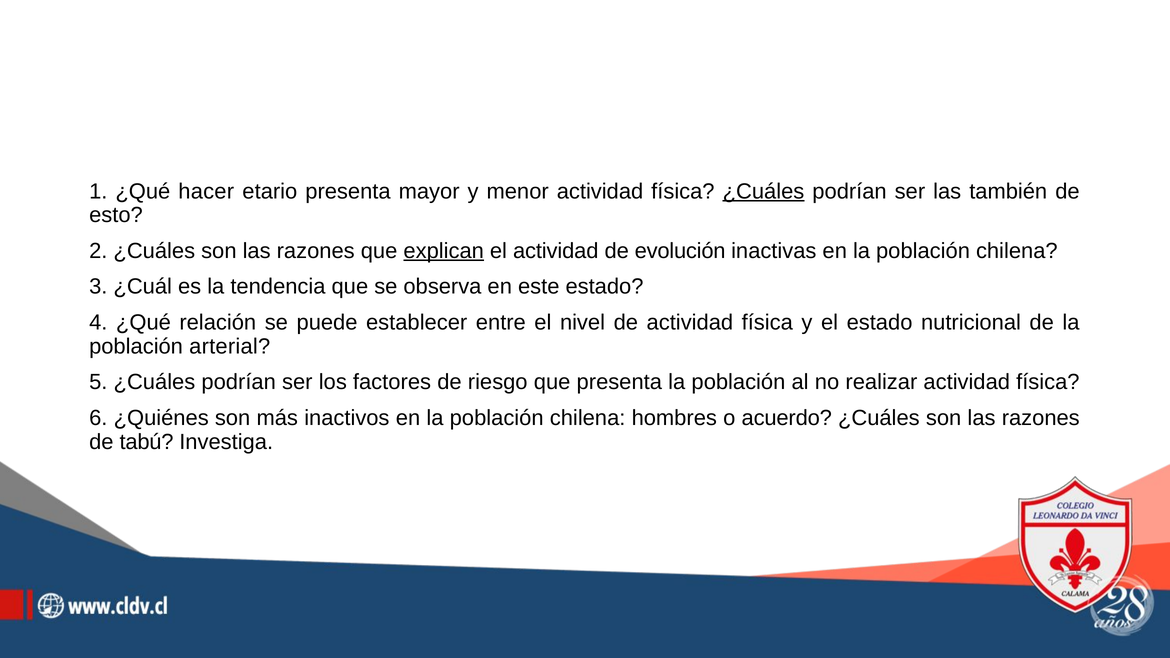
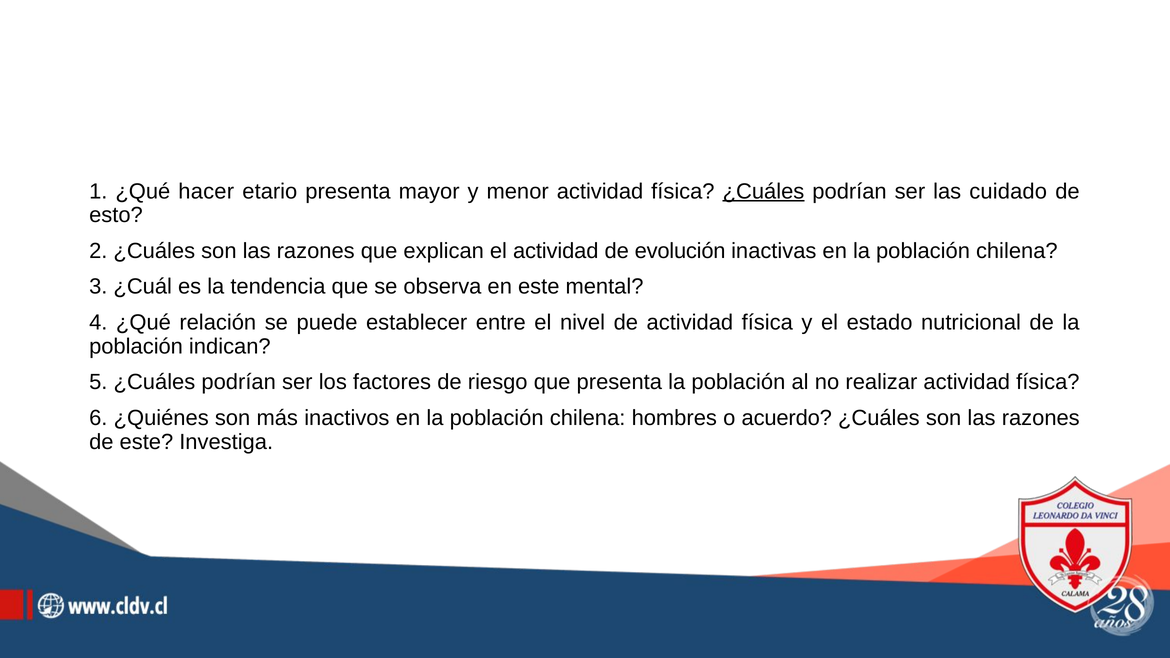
también: también -> cuidado
explican underline: present -> none
este estado: estado -> mental
arterial: arterial -> indican
de tabú: tabú -> este
